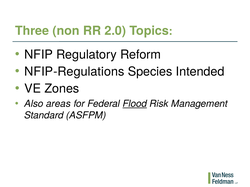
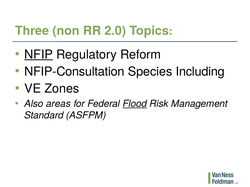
NFIP underline: none -> present
NFIP-Regulations: NFIP-Regulations -> NFIP-Consultation
Intended: Intended -> Including
